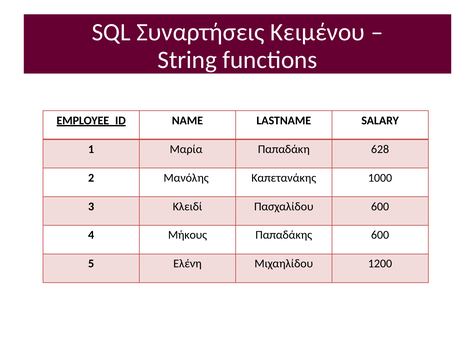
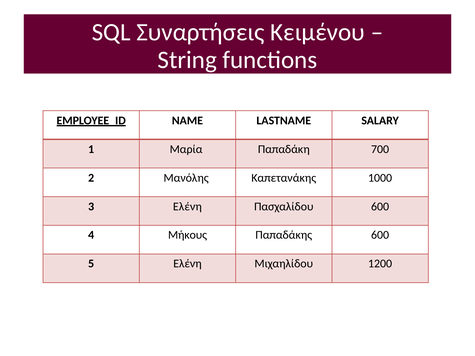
628: 628 -> 700
3 Κλειδί: Κλειδί -> Ελένη
